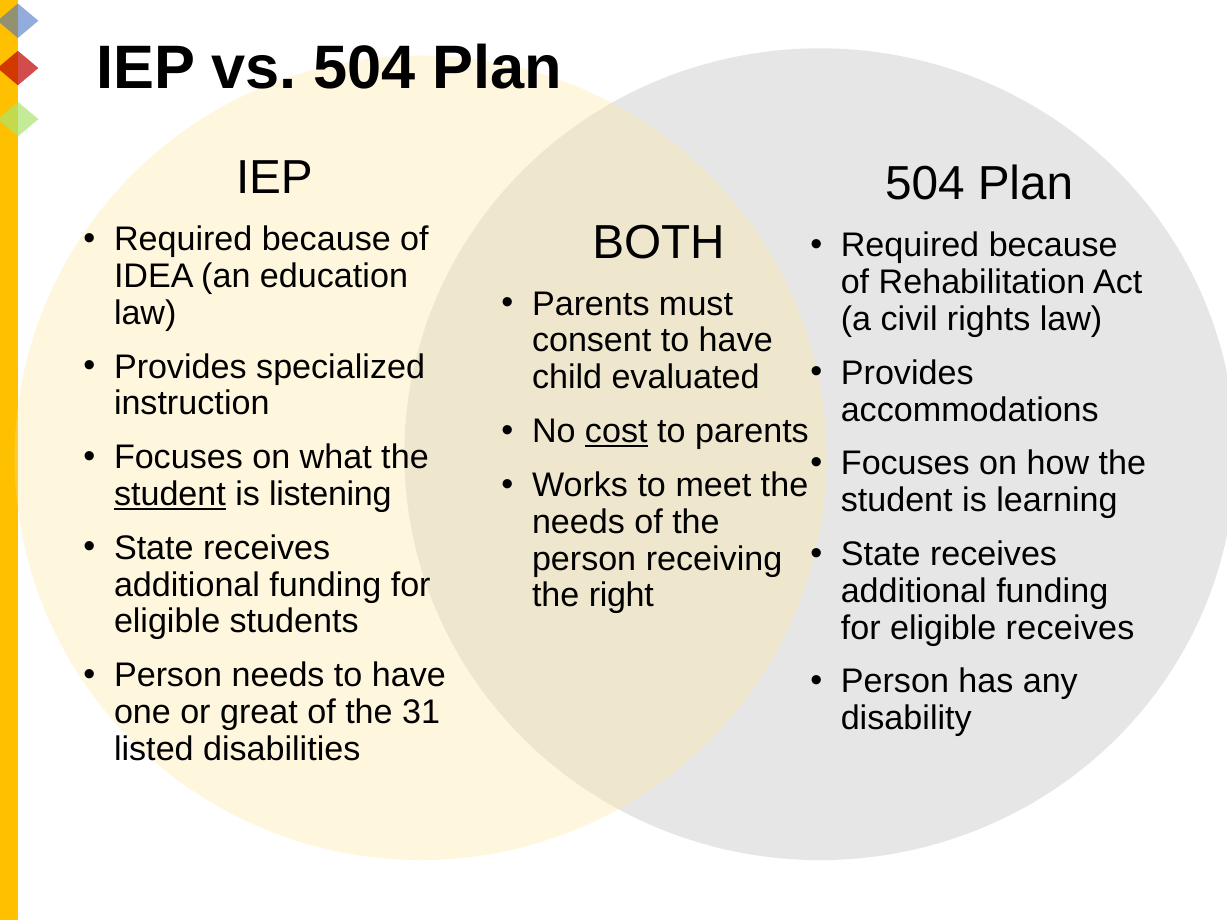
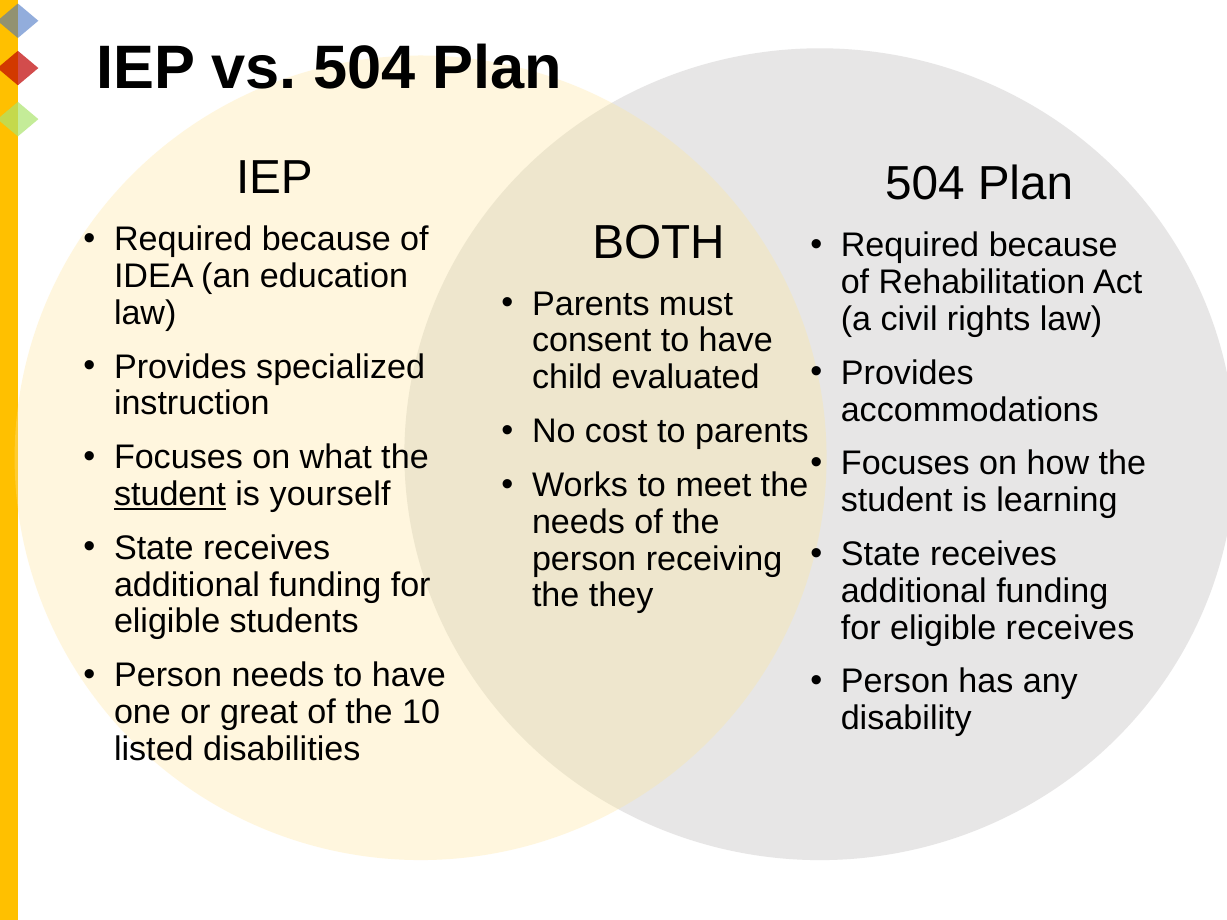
cost underline: present -> none
listening: listening -> yourself
right: right -> they
31: 31 -> 10
